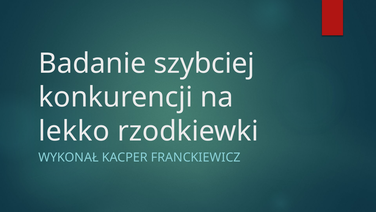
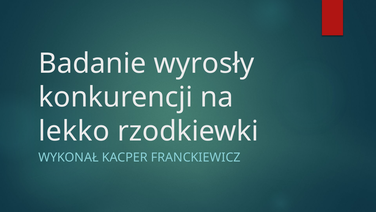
szybciej: szybciej -> wyrosły
